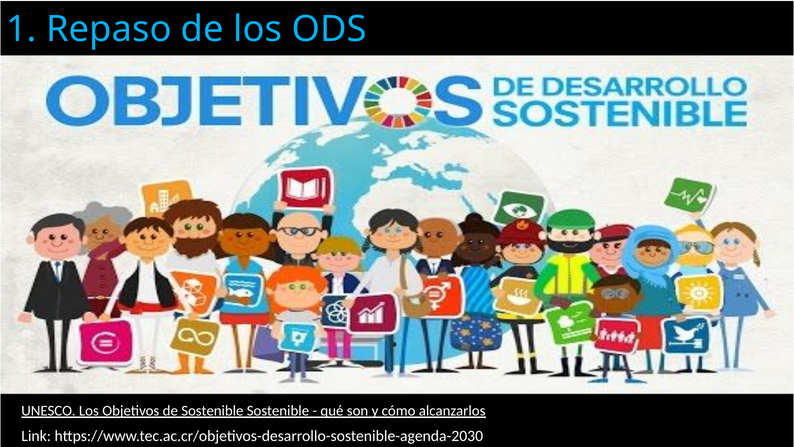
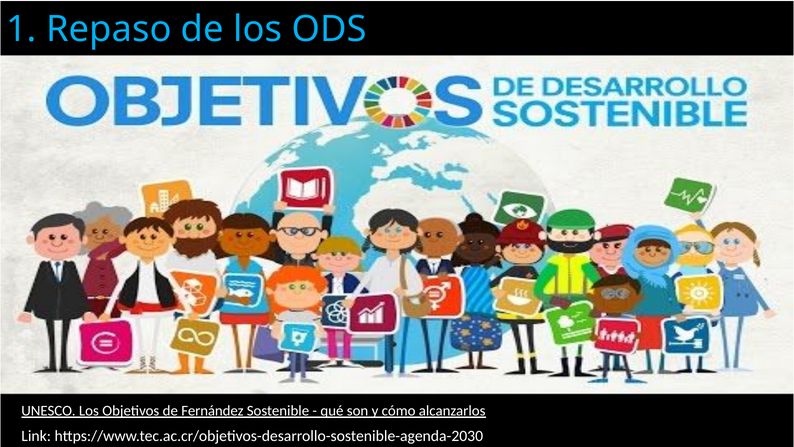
de Sostenible: Sostenible -> Fernández
